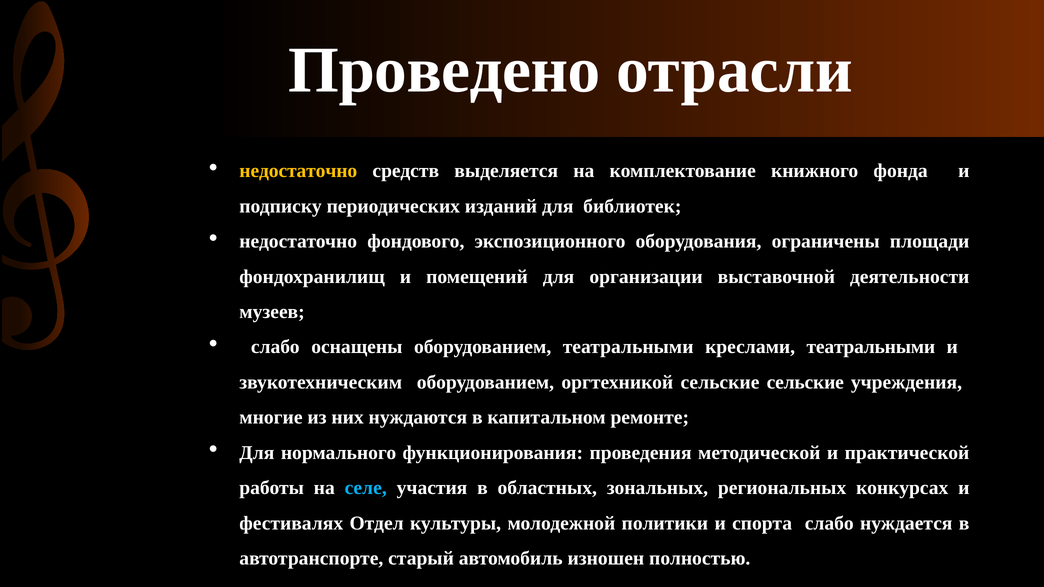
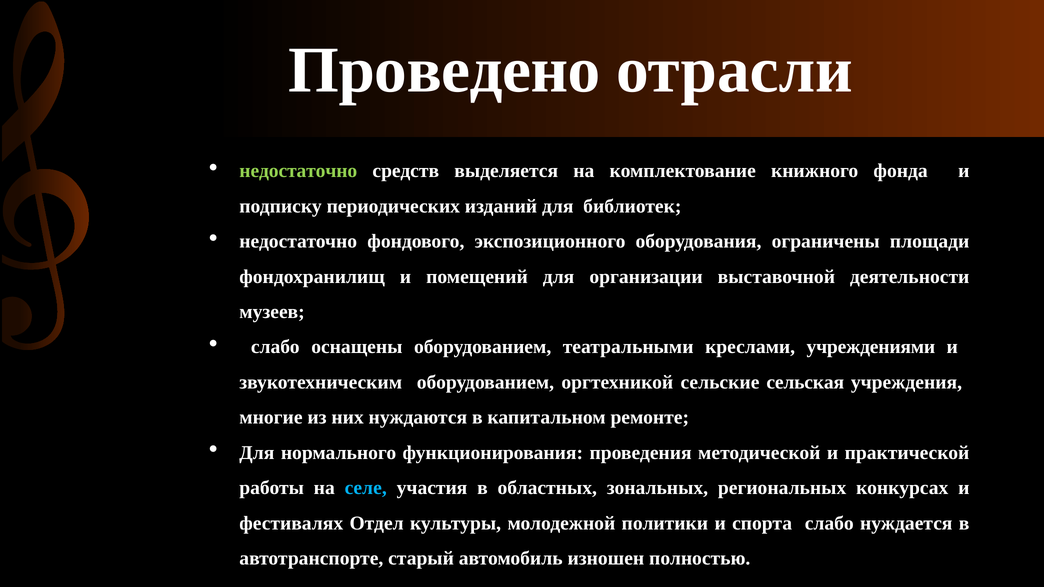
недостаточно at (298, 171) colour: yellow -> light green
креслами театральными: театральными -> учреждениями
сельские сельские: сельские -> сельская
